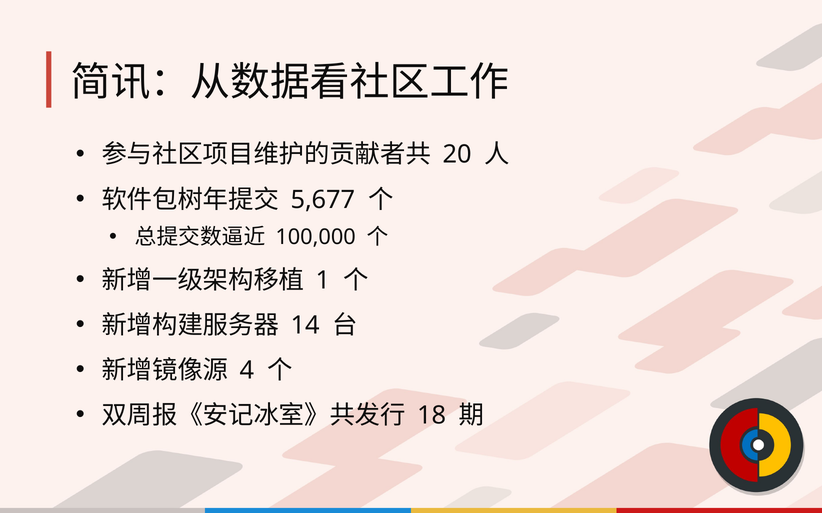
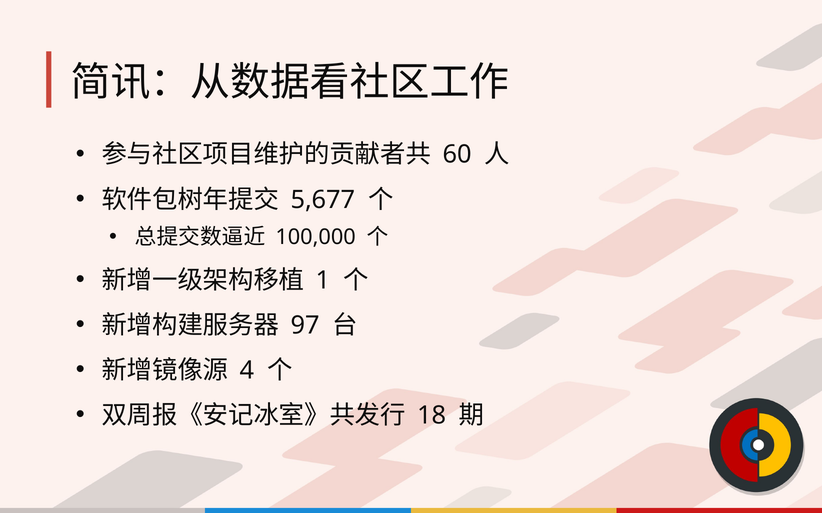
20: 20 -> 60
14: 14 -> 97
